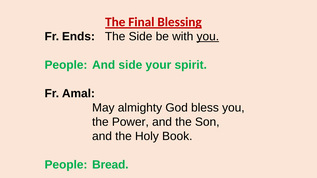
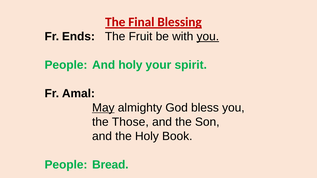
The Side: Side -> Fruit
And side: side -> holy
May underline: none -> present
Power: Power -> Those
